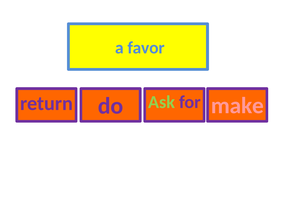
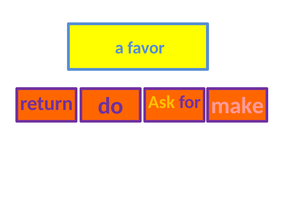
Ask colour: light green -> yellow
